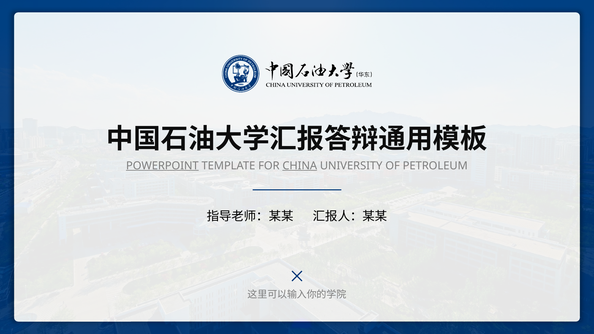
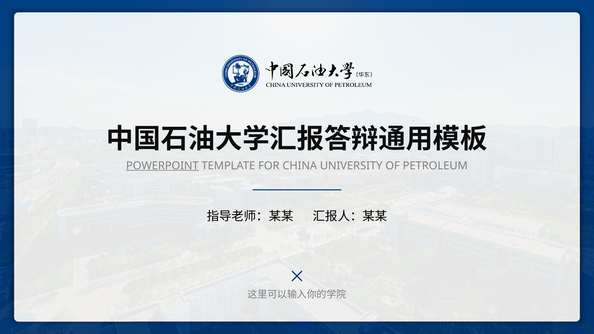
CHINA underline: present -> none
